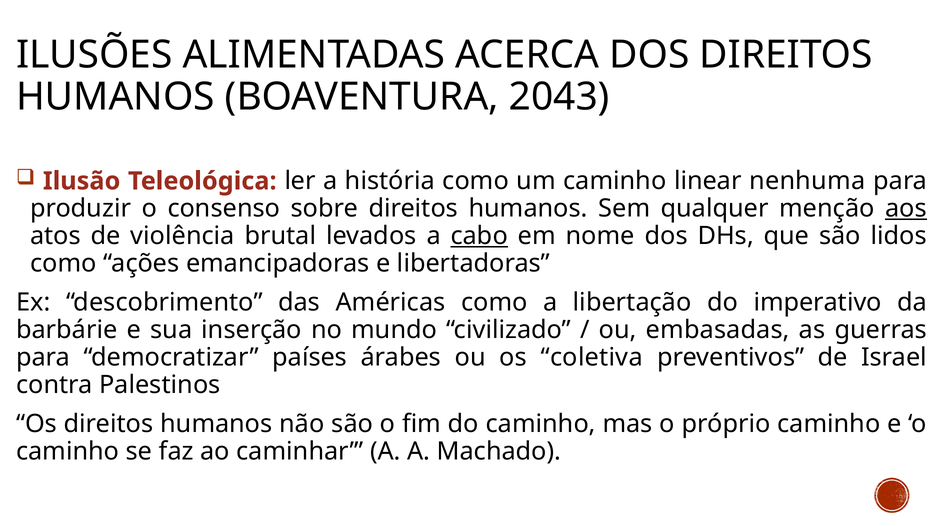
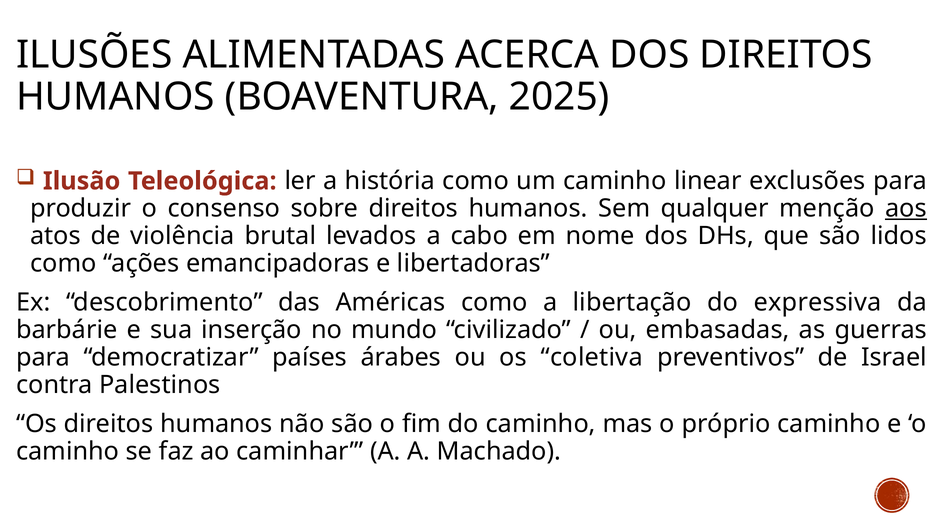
2043: 2043 -> 2025
nenhuma: nenhuma -> exclusões
cabo underline: present -> none
imperativo: imperativo -> expressiva
